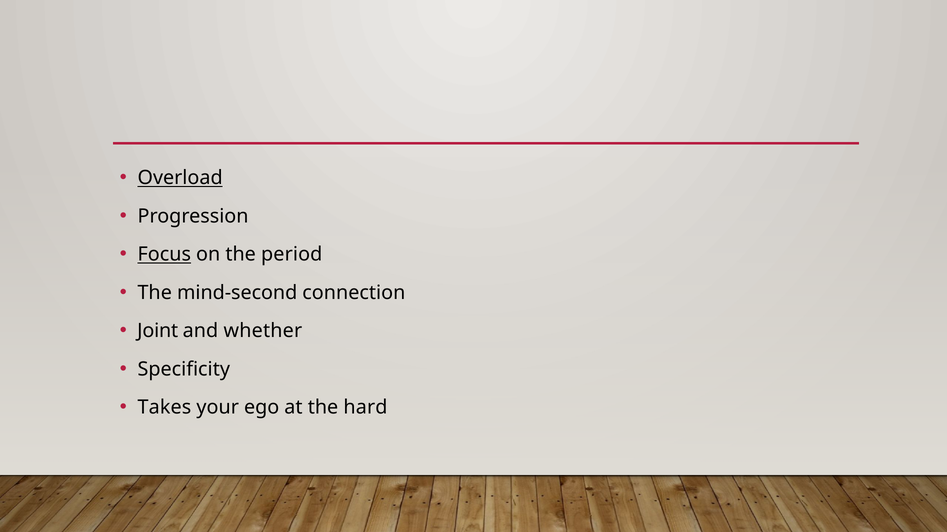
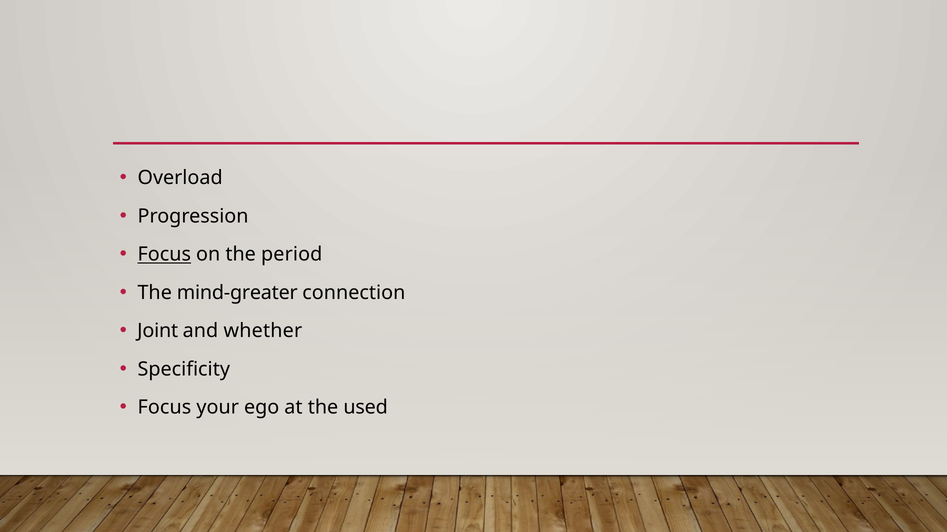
Overload underline: present -> none
mind-second: mind-second -> mind-greater
Takes at (164, 408): Takes -> Focus
hard: hard -> used
